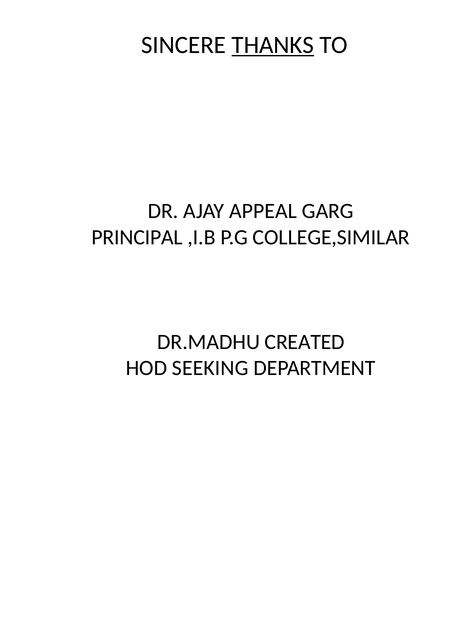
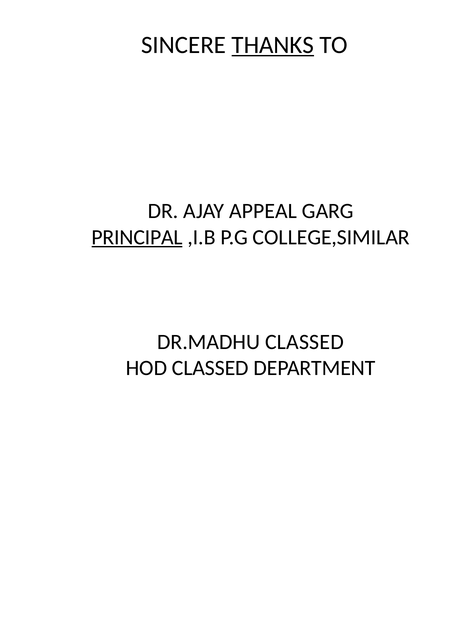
PRINCIPAL underline: none -> present
DR.MADHU CREATED: CREATED -> CLASSED
HOD SEEKING: SEEKING -> CLASSED
